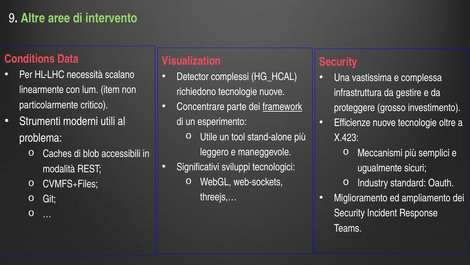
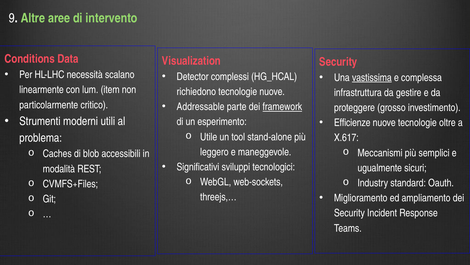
vastissima underline: none -> present
Concentrare: Concentrare -> Addressable
X.423: X.423 -> X.617
